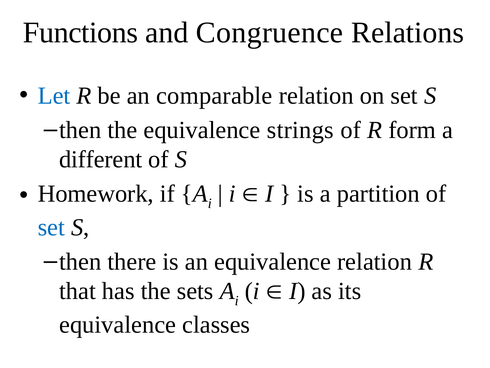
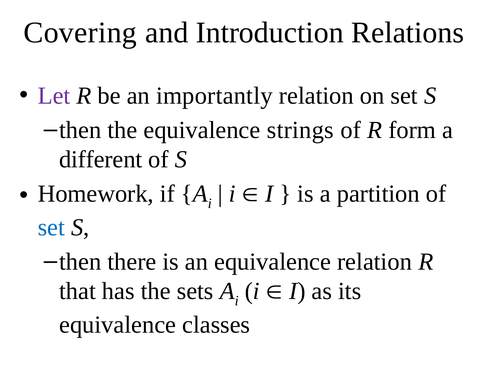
Functions: Functions -> Covering
Congruence: Congruence -> Introduction
Let colour: blue -> purple
comparable: comparable -> importantly
